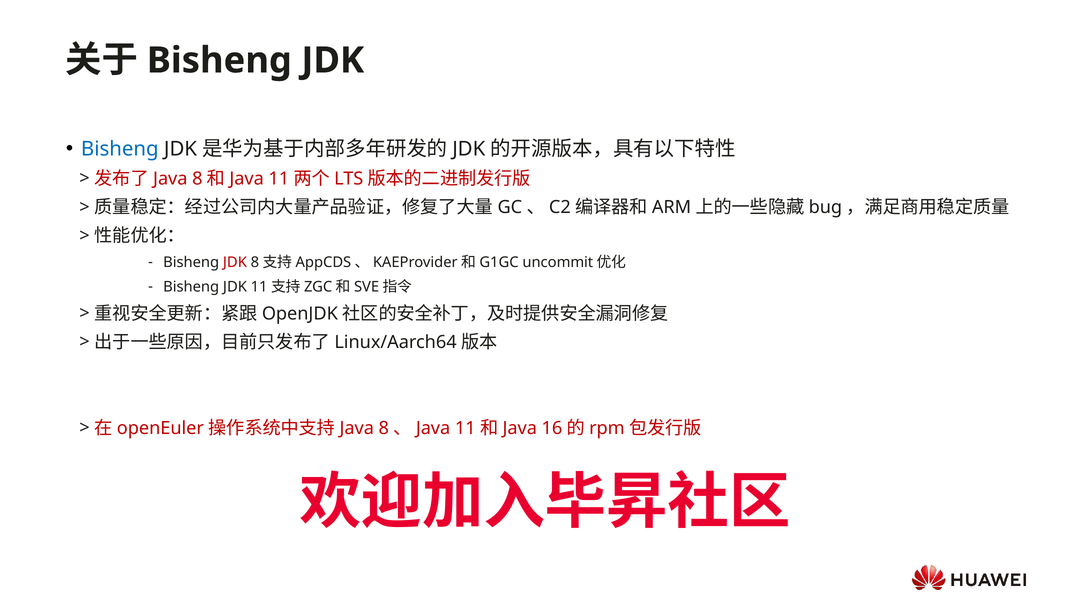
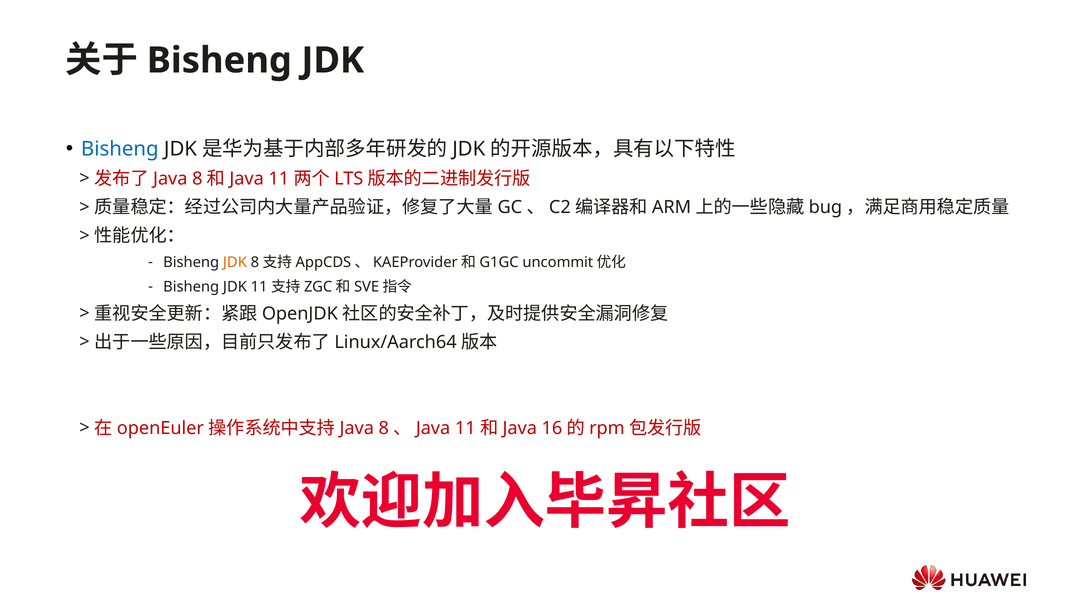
JDK at (235, 262) colour: red -> orange
